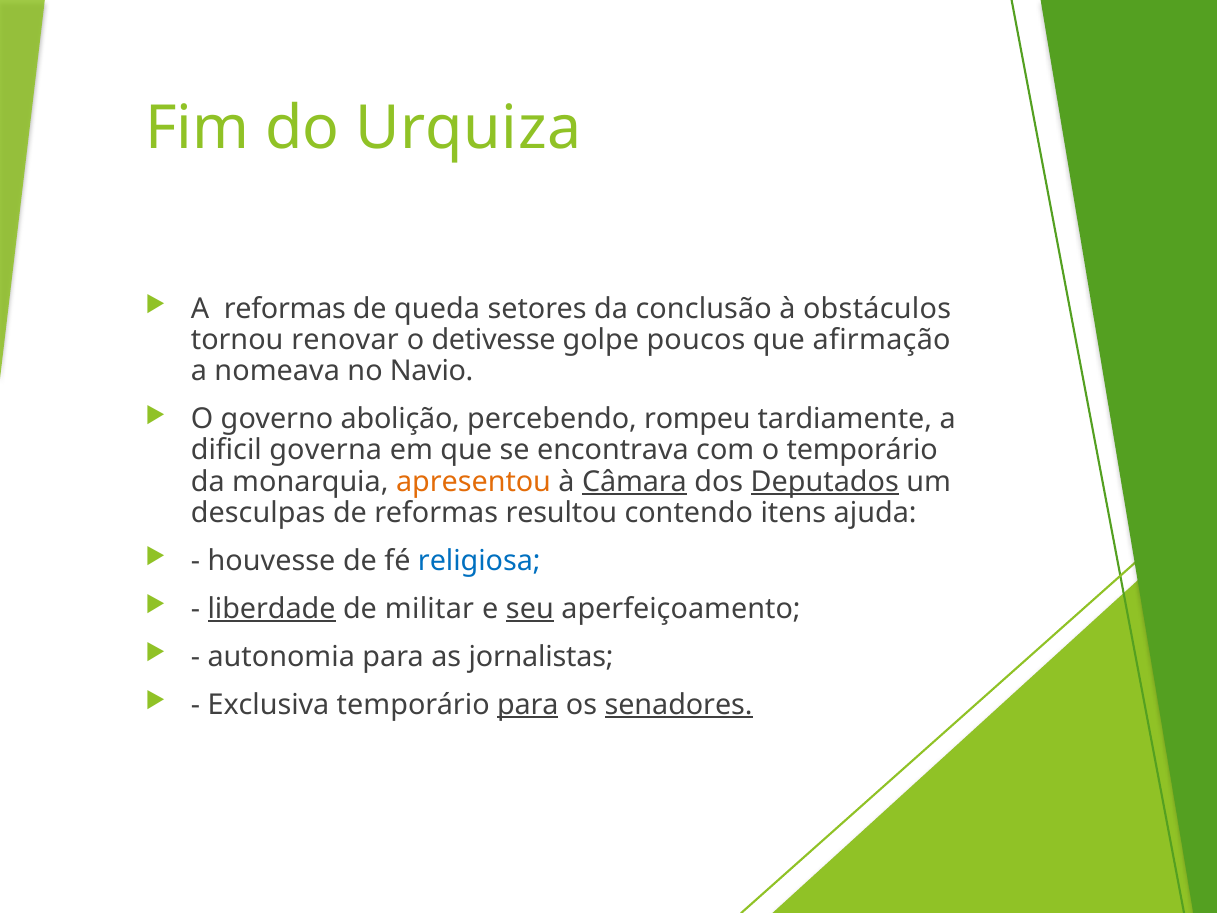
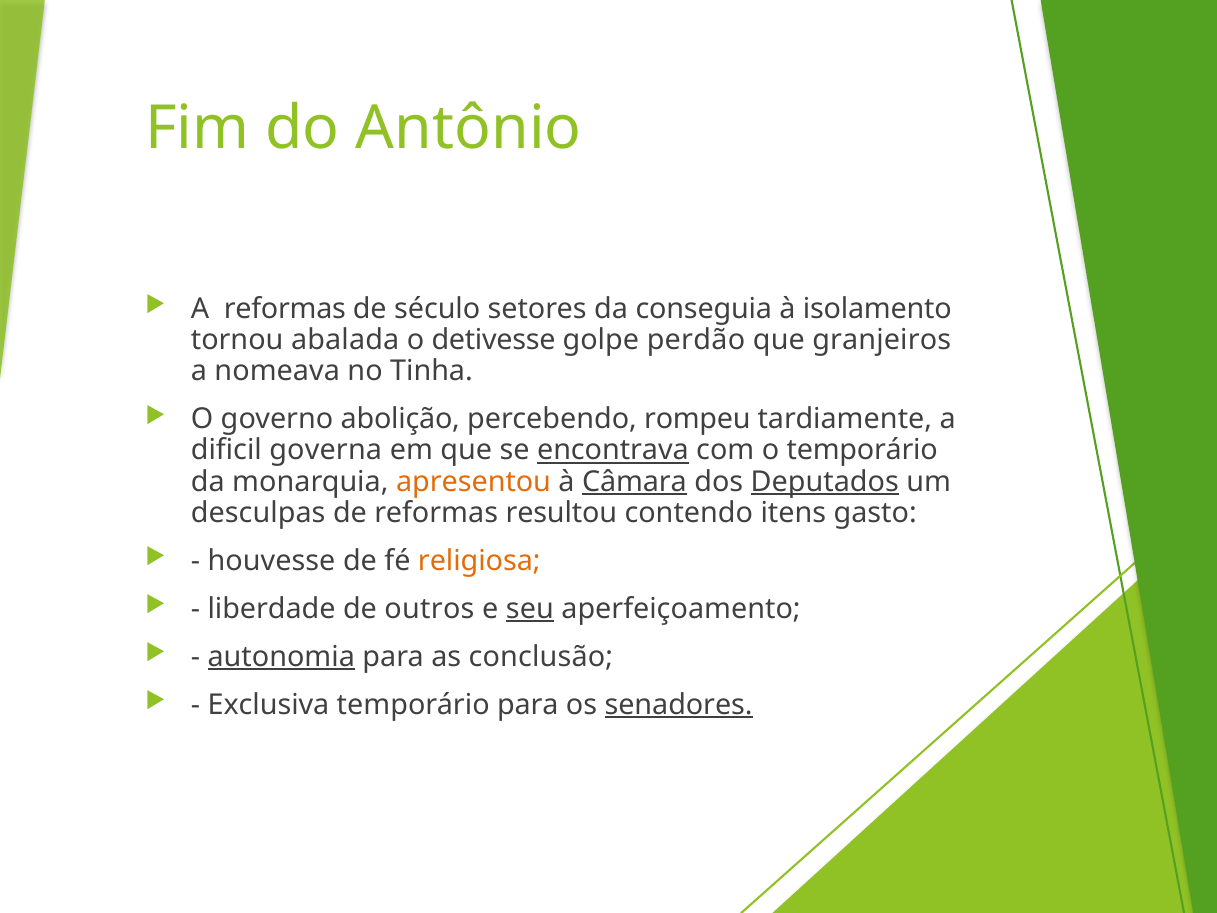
Urquiza: Urquiza -> Antônio
queda: queda -> século
conclusão: conclusão -> conseguia
obstáculos: obstáculos -> isolamento
renovar: renovar -> abalada
poucos: poucos -> perdão
afirmação: afirmação -> granjeiros
Navio: Navio -> Tinha
encontrava underline: none -> present
ajuda: ajuda -> gasto
religiosa colour: blue -> orange
liberdade underline: present -> none
militar: militar -> outros
autonomia underline: none -> present
jornalistas: jornalistas -> conclusão
para at (528, 705) underline: present -> none
